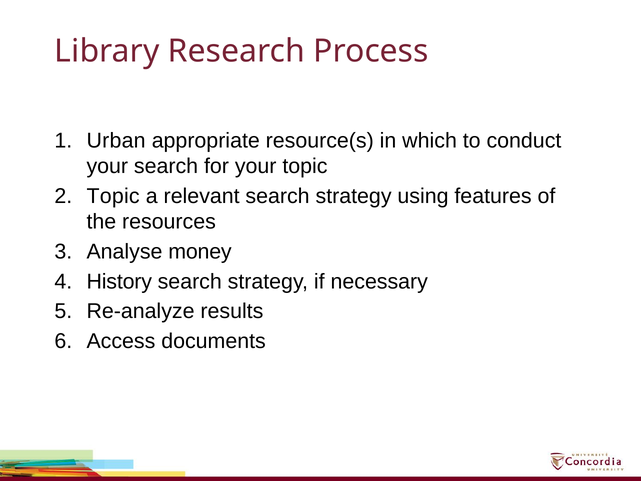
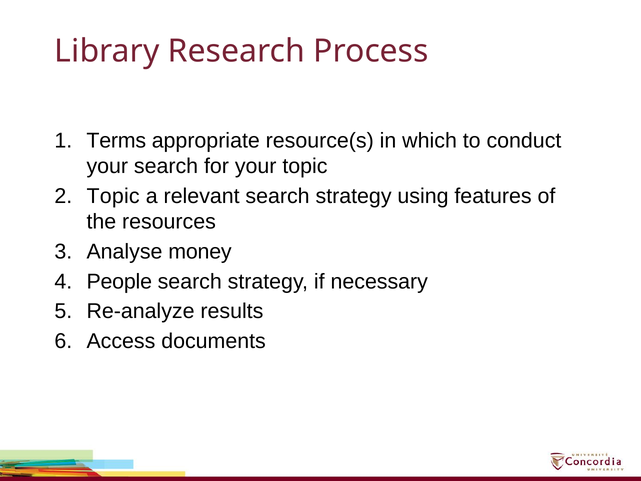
Urban: Urban -> Terms
History: History -> People
